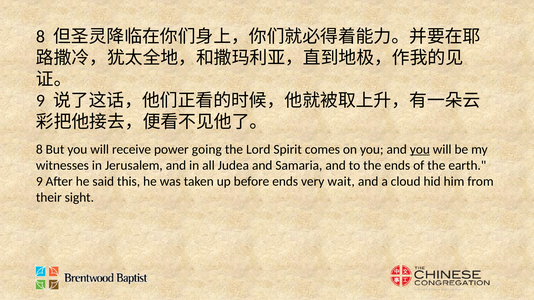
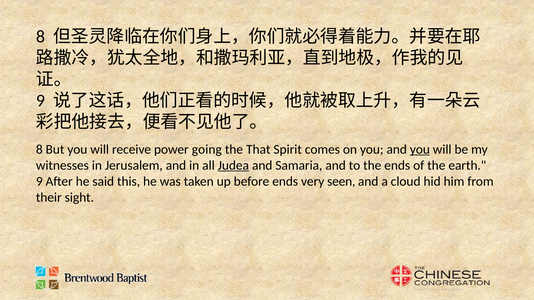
Lord: Lord -> That
Judea underline: none -> present
wait: wait -> seen
